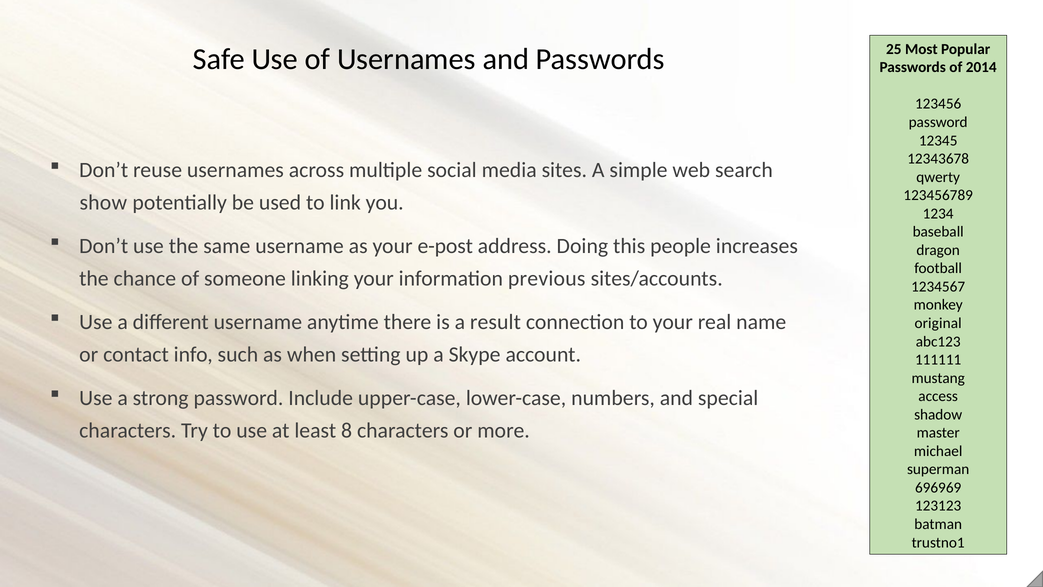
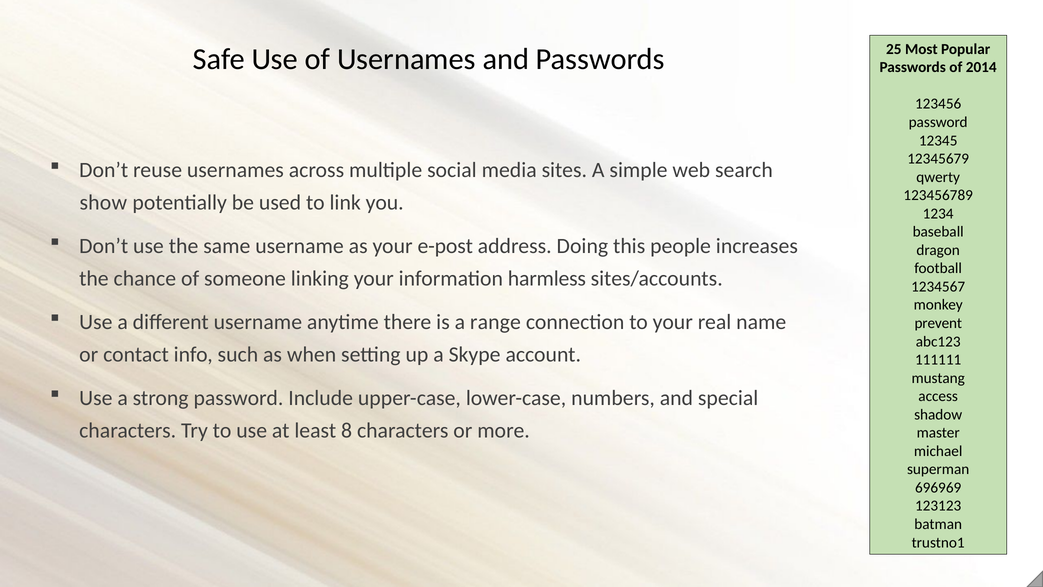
12343678: 12343678 -> 12345679
previous: previous -> harmless
result: result -> range
original: original -> prevent
